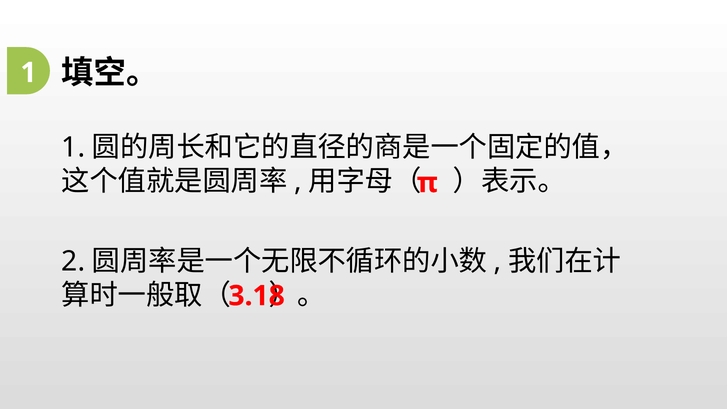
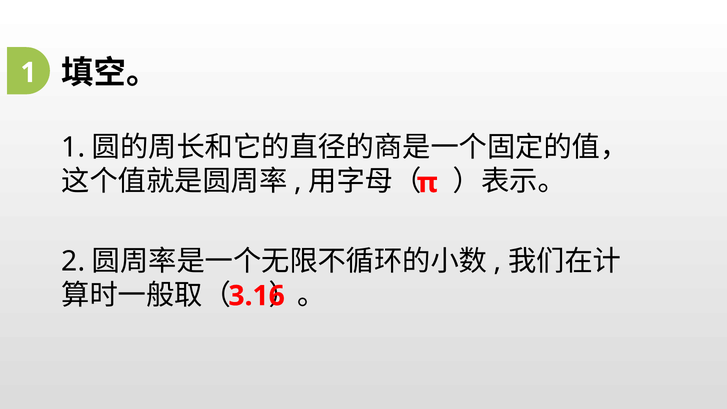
3.18: 3.18 -> 3.16
